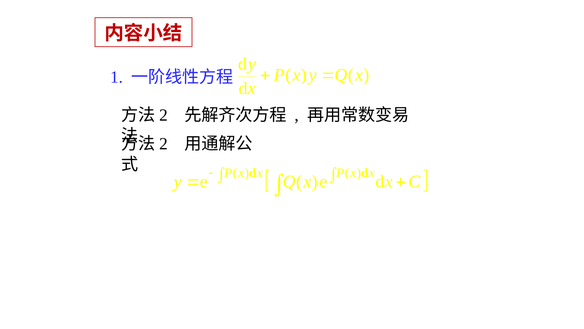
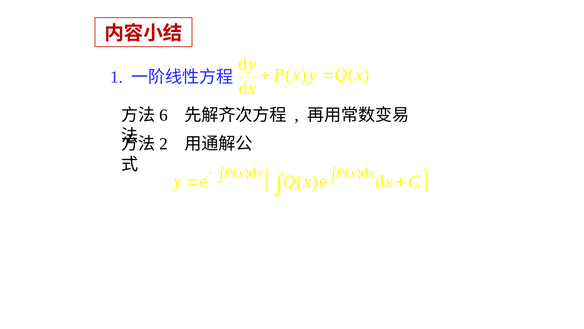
2 at (163, 115): 2 -> 6
